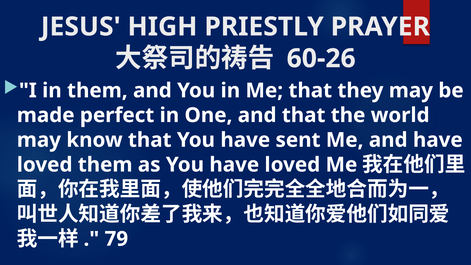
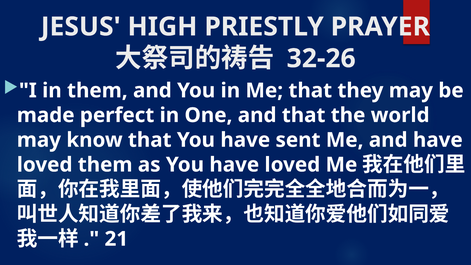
60-26: 60-26 -> 32-26
79: 79 -> 21
